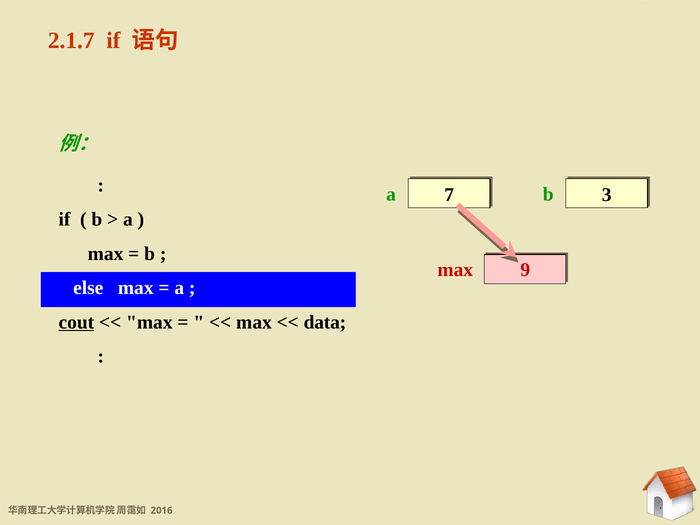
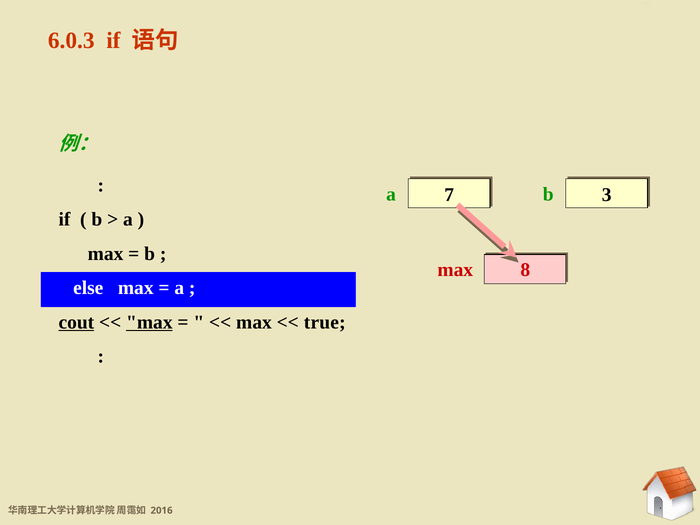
2.1.7: 2.1.7 -> 6.0.3
9: 9 -> 8
max at (149, 322) underline: none -> present
data: data -> true
